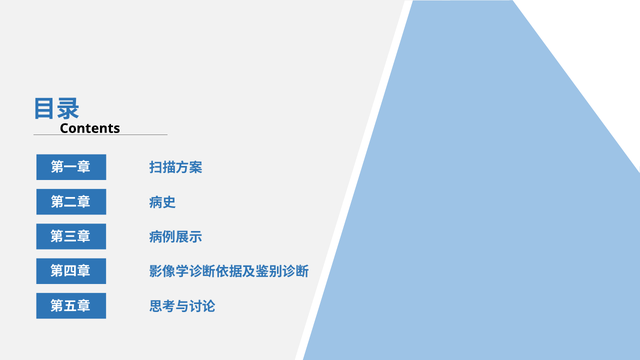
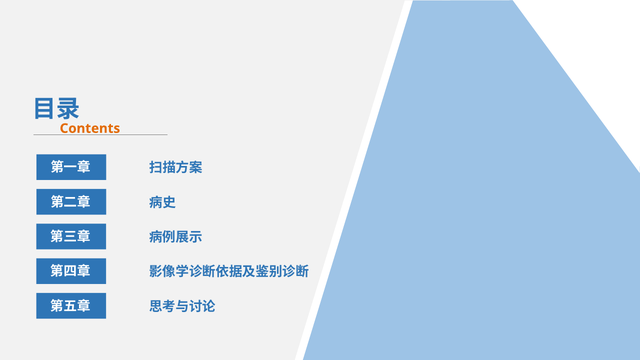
Contents colour: black -> orange
